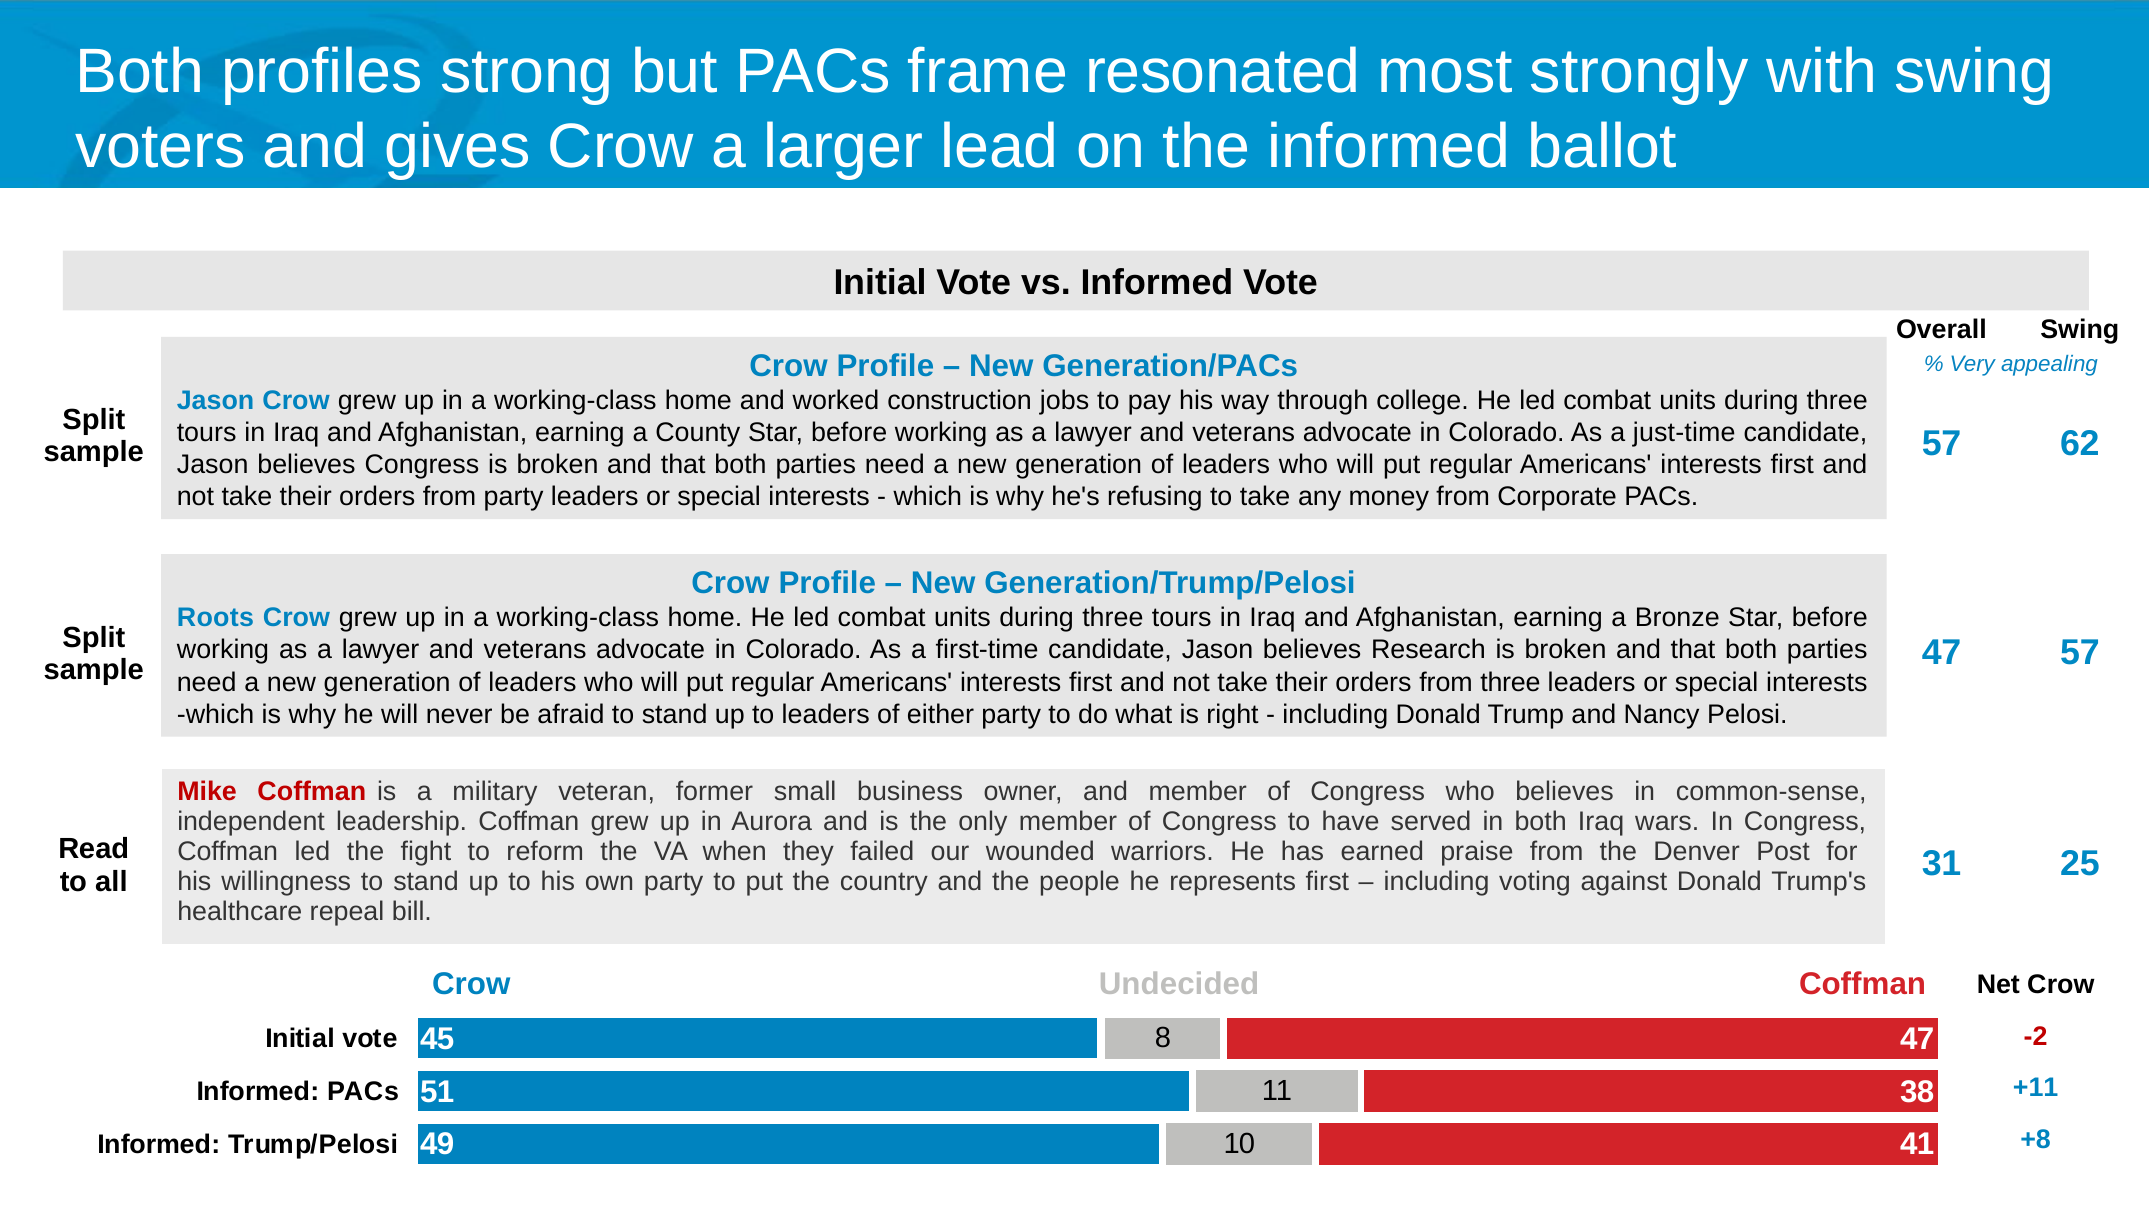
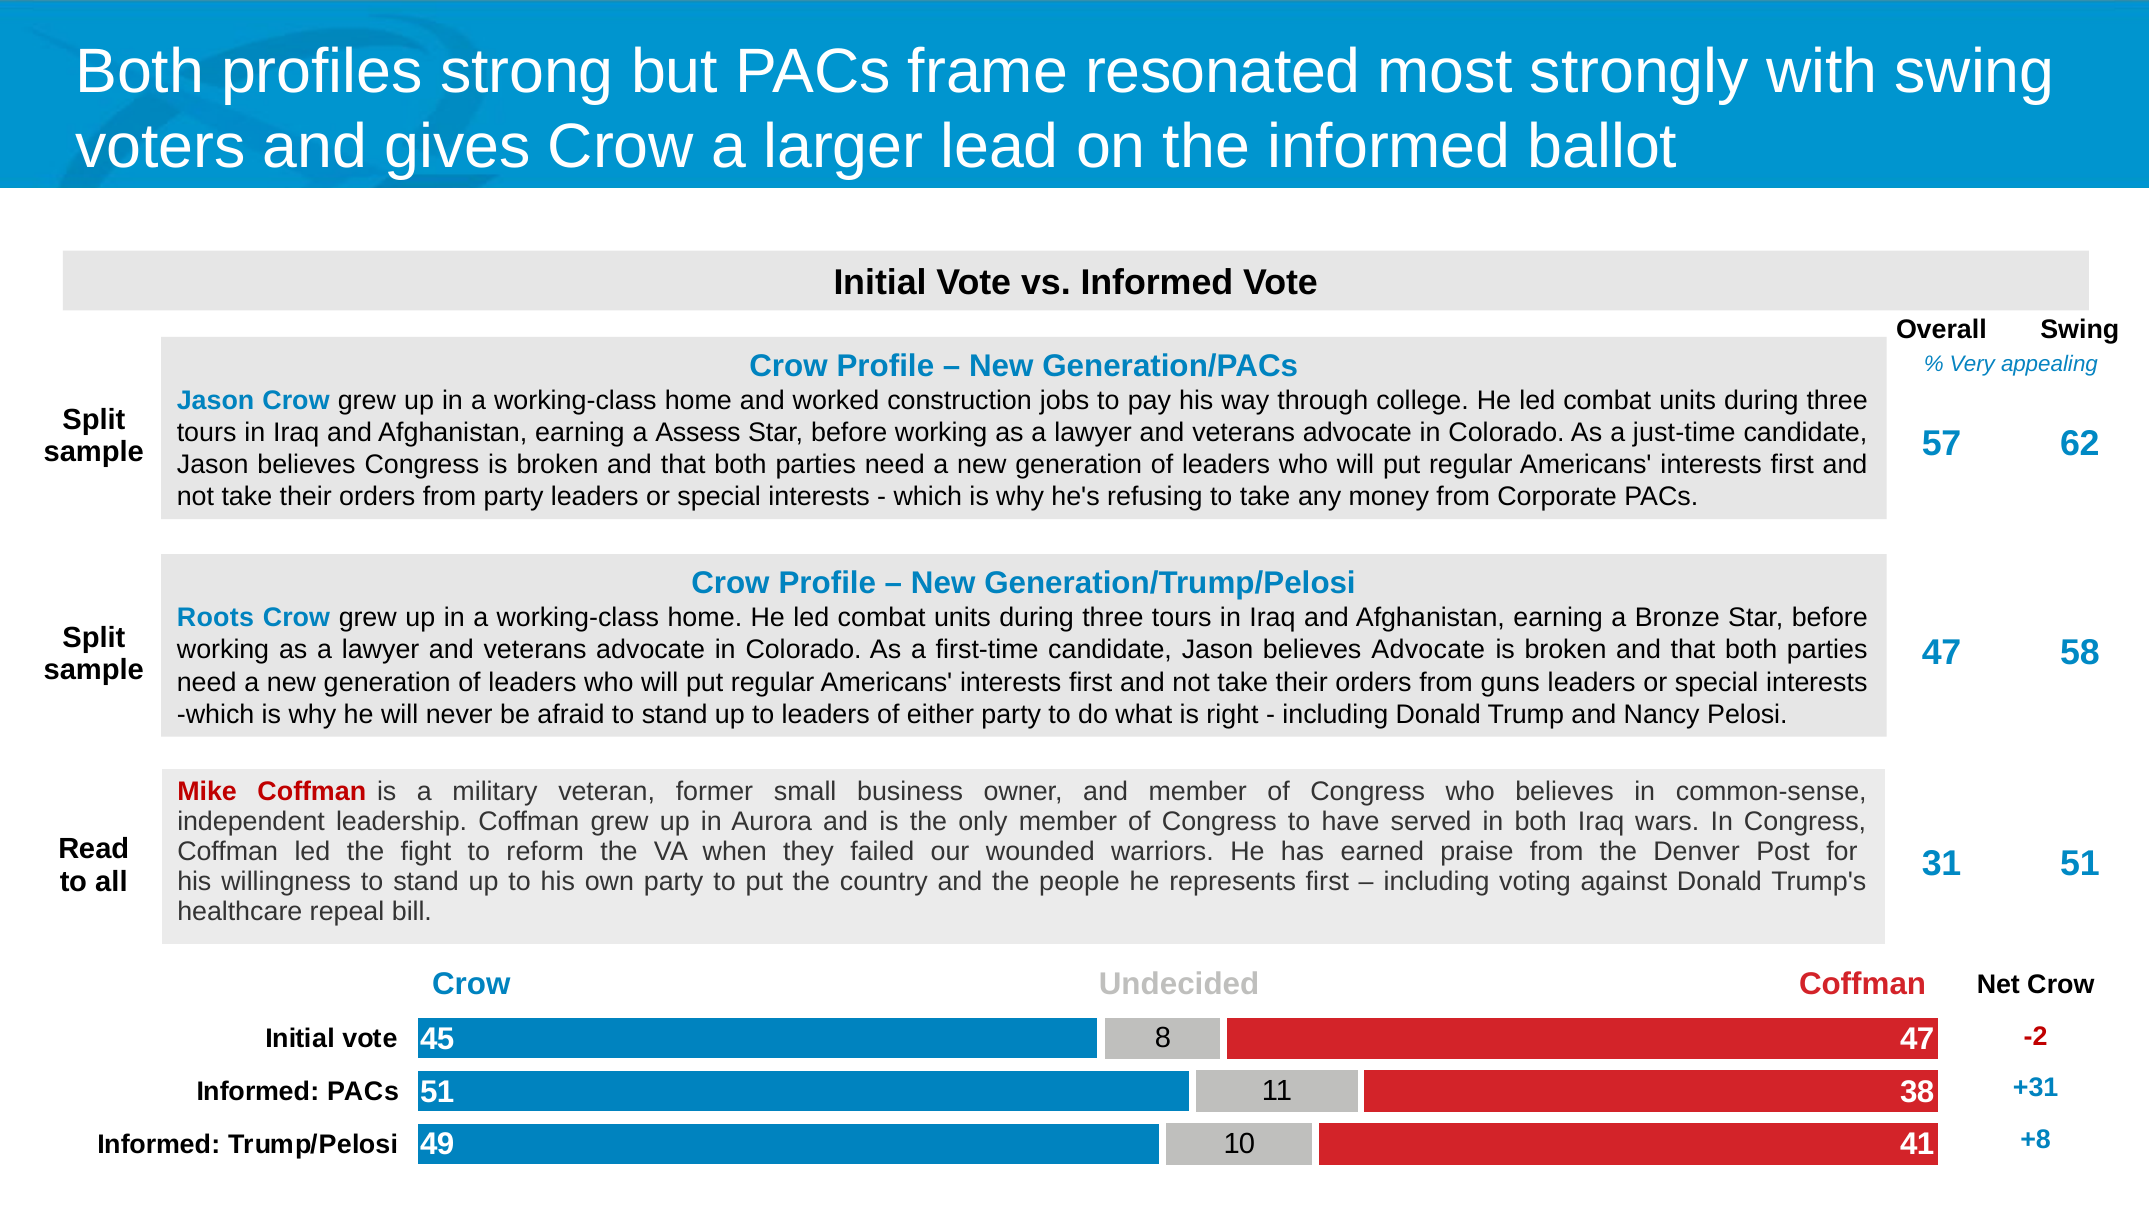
County: County -> Assess
47 57: 57 -> 58
believes Research: Research -> Advocate
from three: three -> guns
31 25: 25 -> 51
+11: +11 -> +31
